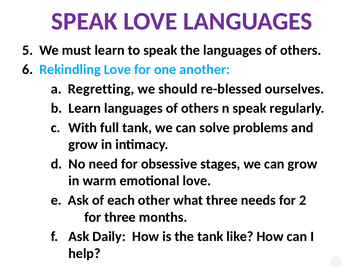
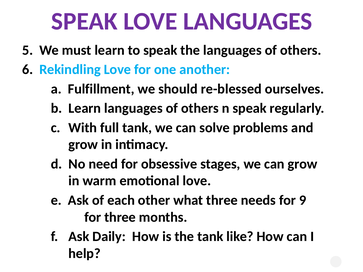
Regretting: Regretting -> Fulfillment
2: 2 -> 9
